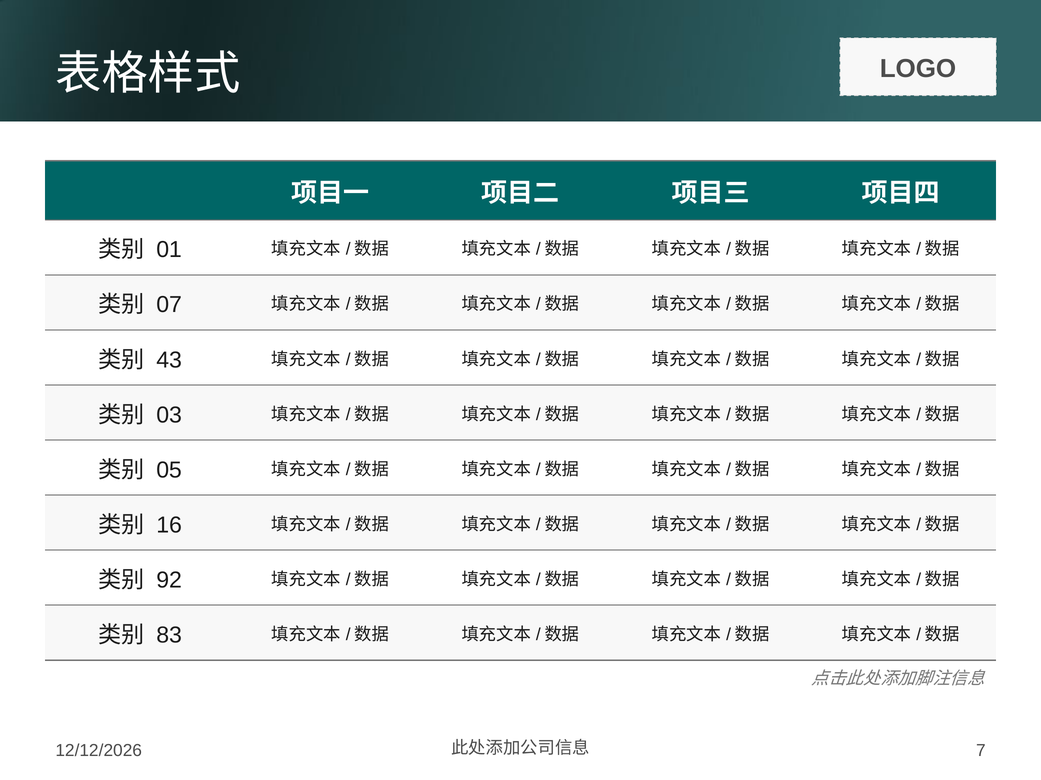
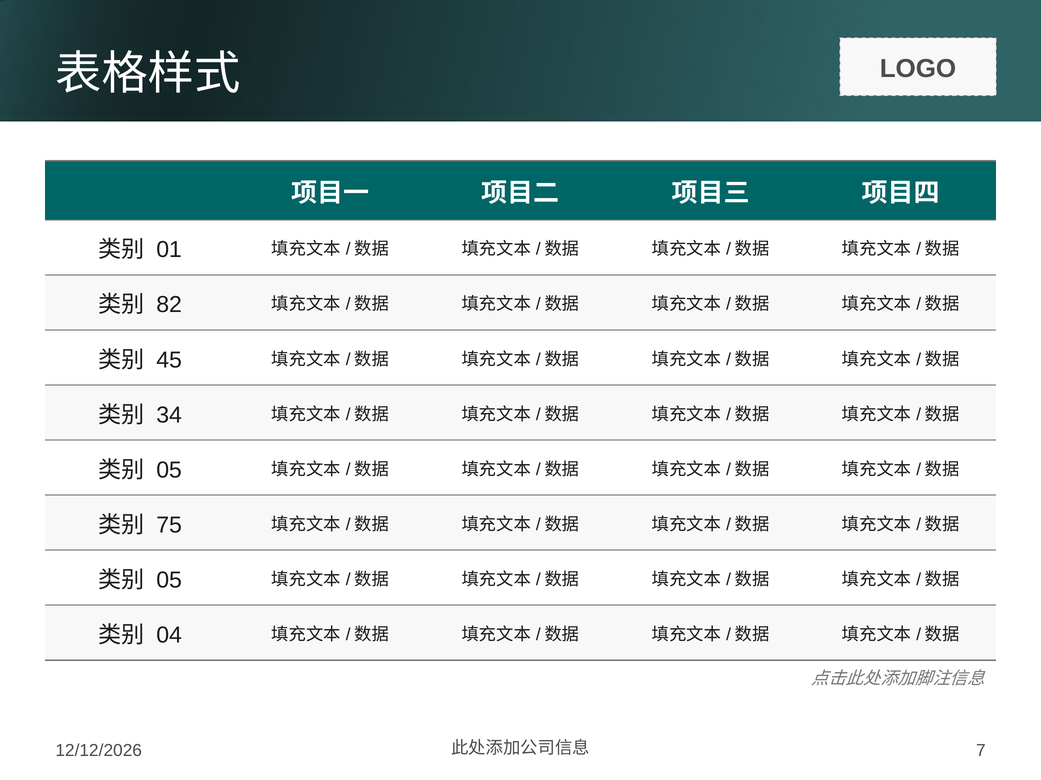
07: 07 -> 82
43: 43 -> 45
03: 03 -> 34
16: 16 -> 75
92 at (169, 581): 92 -> 05
83: 83 -> 04
